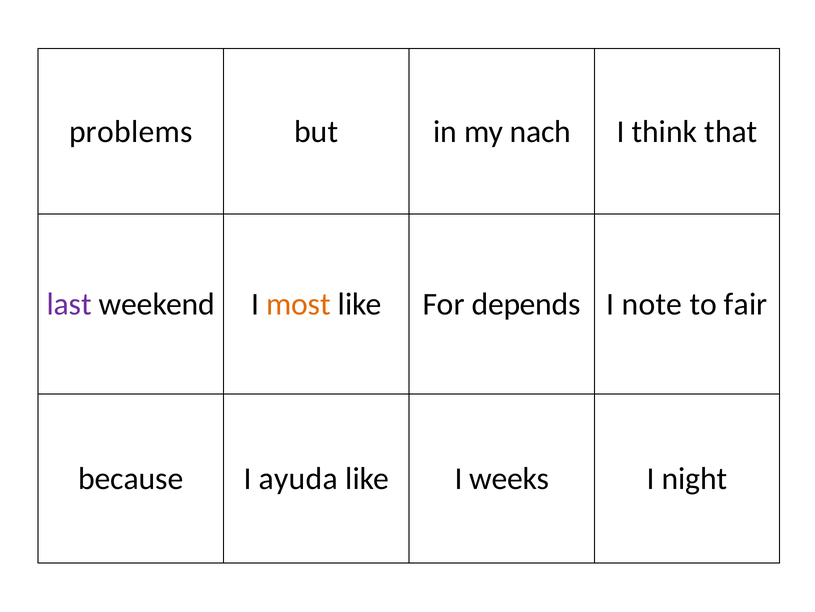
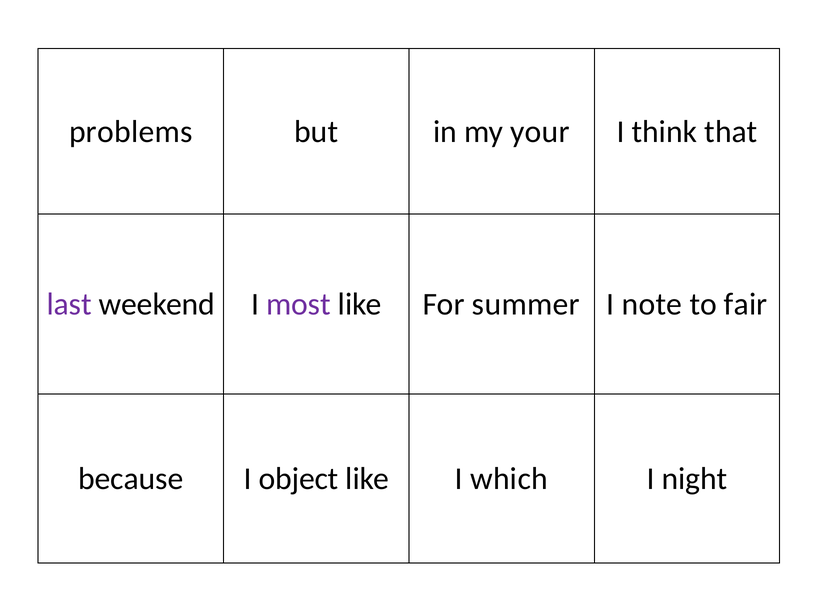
nach: nach -> your
most colour: orange -> purple
depends: depends -> summer
ayuda: ayuda -> object
weeks: weeks -> which
